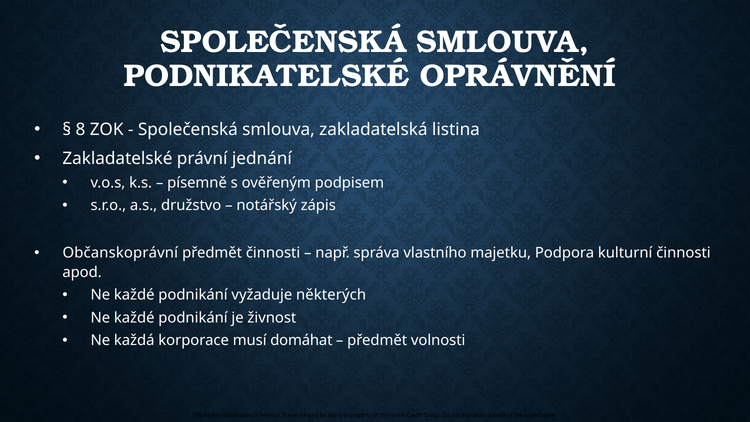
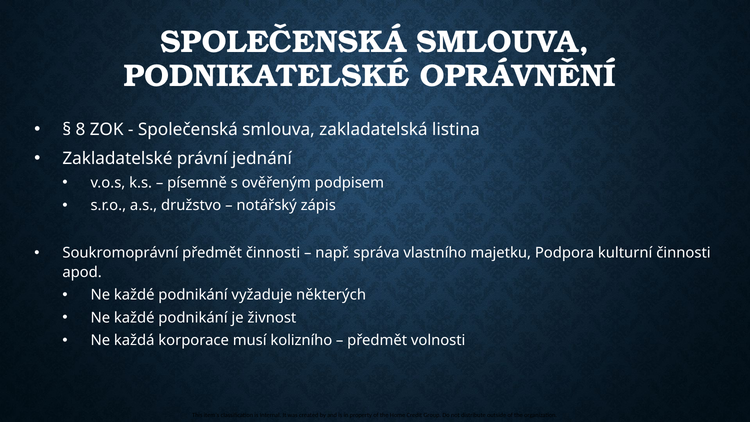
Občanskoprávní: Občanskoprávní -> Soukromoprávní
domáhat: domáhat -> kolizního
